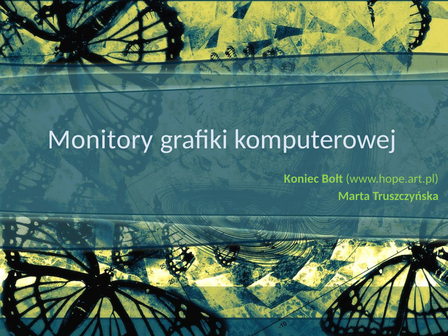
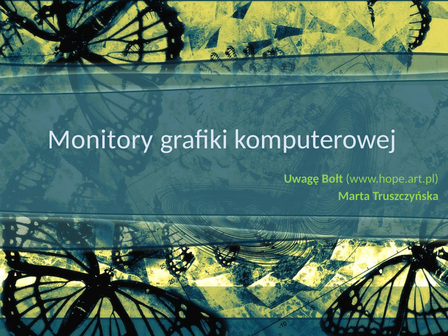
Koniec: Koniec -> Uwagę
